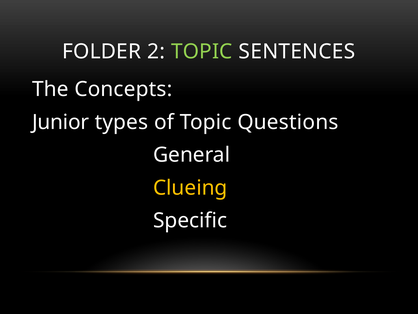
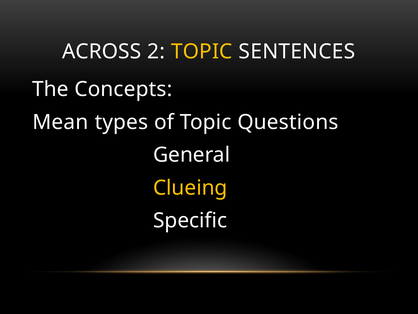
FOLDER: FOLDER -> ACROSS
TOPIC at (202, 52) colour: light green -> yellow
Junior: Junior -> Mean
